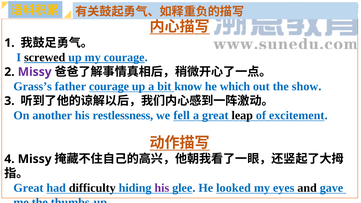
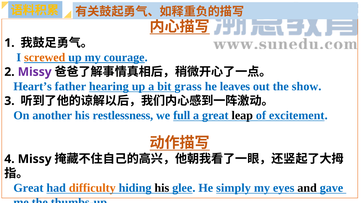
screwed colour: black -> orange
Grass’s: Grass’s -> Heart’s
father courage: courage -> hearing
know: know -> grass
which: which -> leaves
fell: fell -> full
difficulty colour: black -> orange
his at (162, 188) colour: purple -> black
looked: looked -> simply
